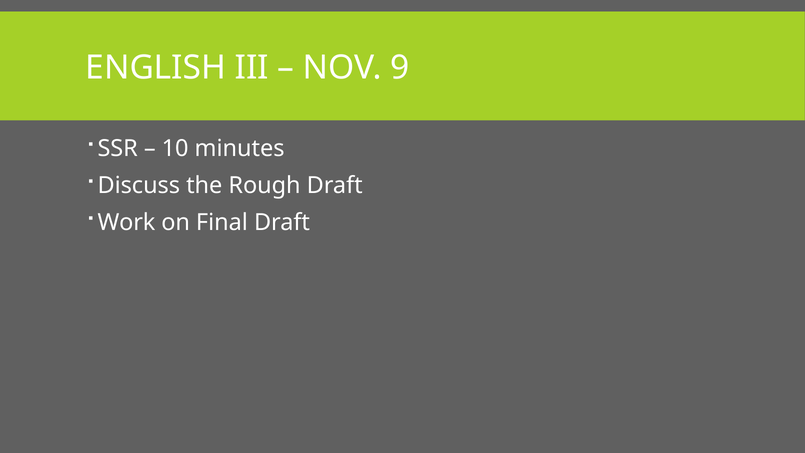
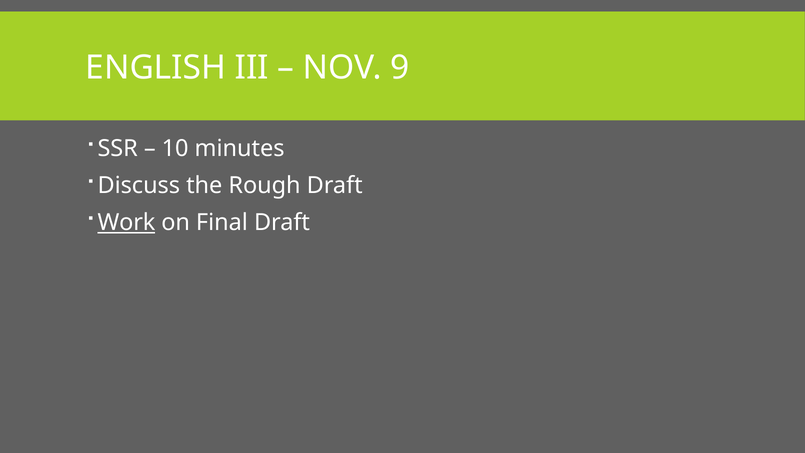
Work underline: none -> present
